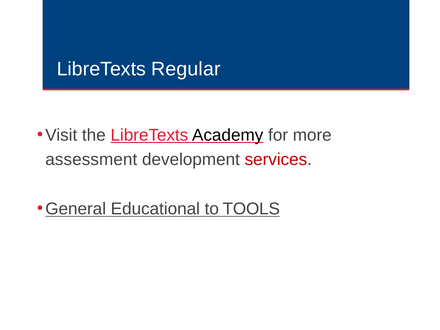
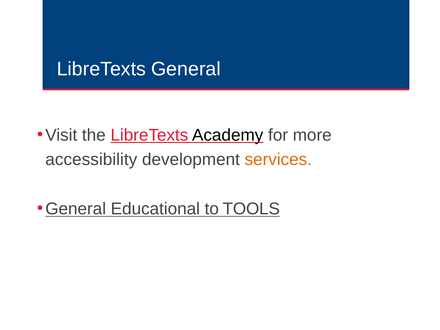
LibreTexts Regular: Regular -> General
assessment: assessment -> accessibility
services colour: red -> orange
